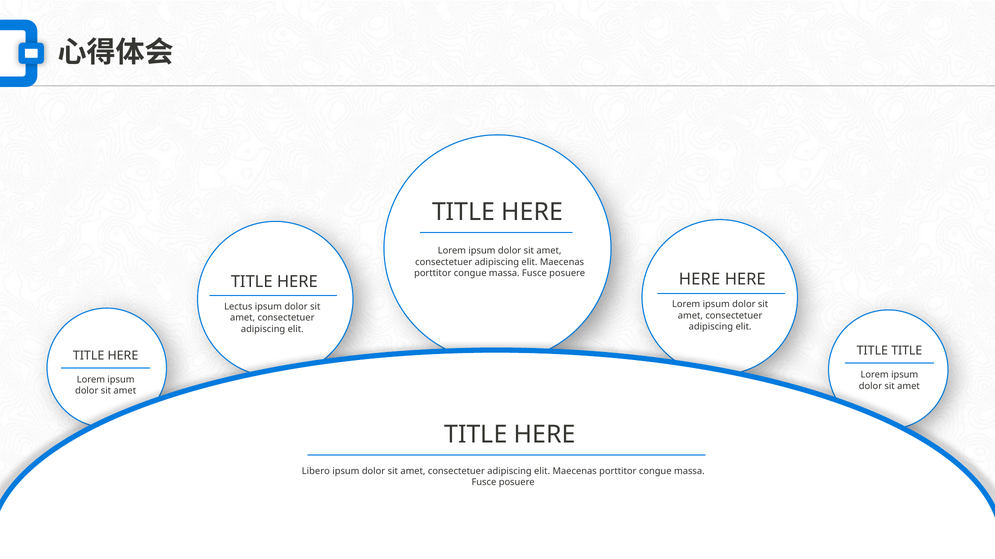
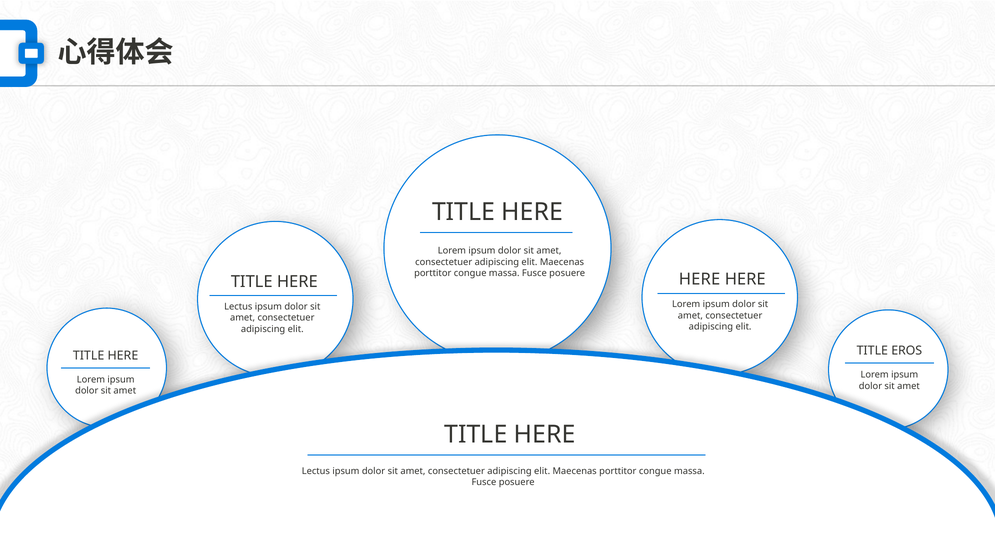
TITLE TITLE: TITLE -> EROS
Libero at (316, 472): Libero -> Lectus
